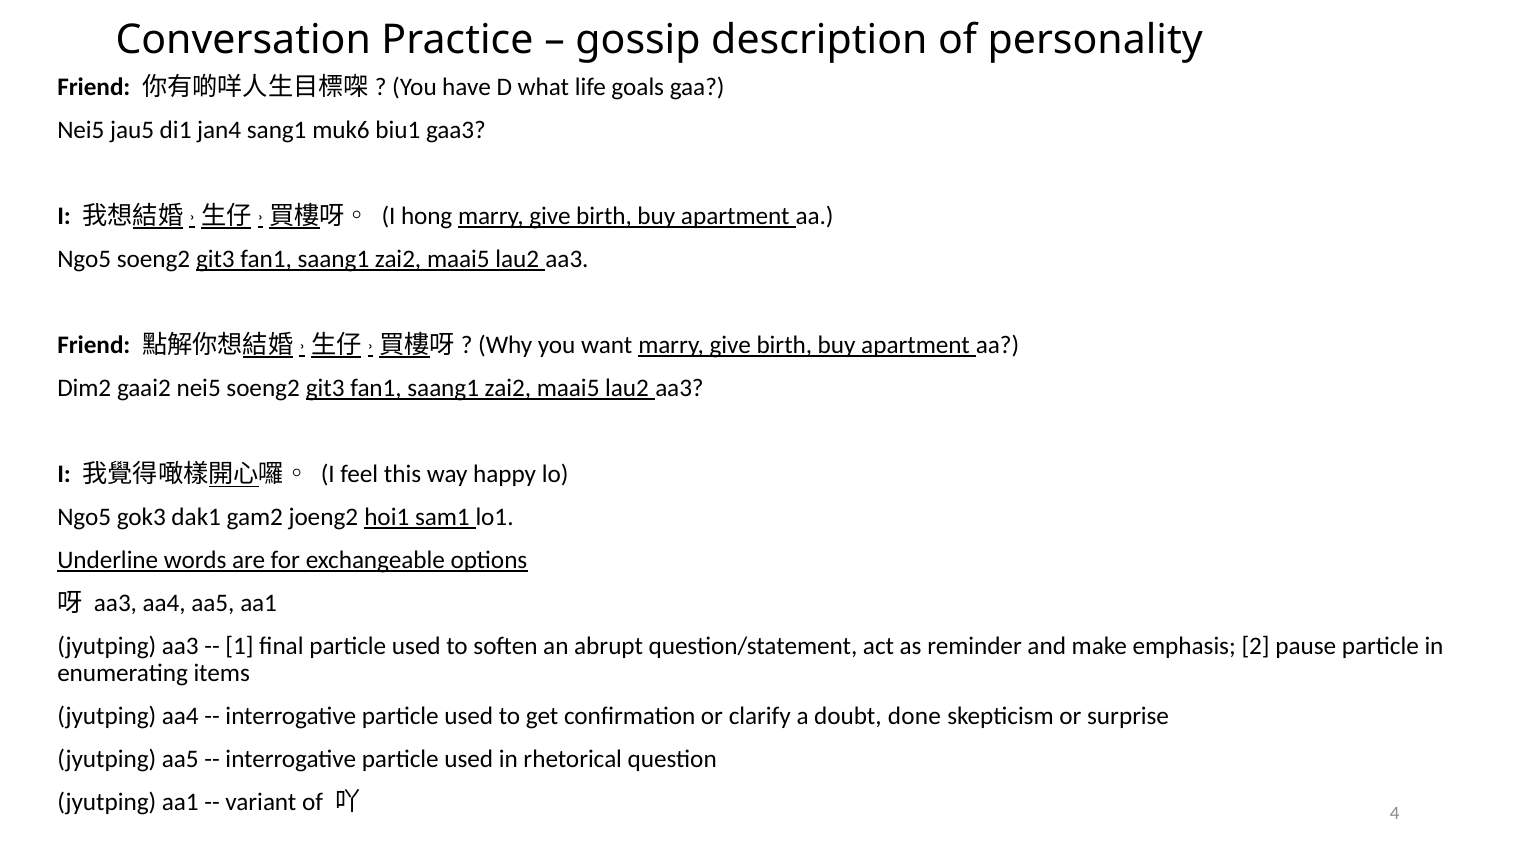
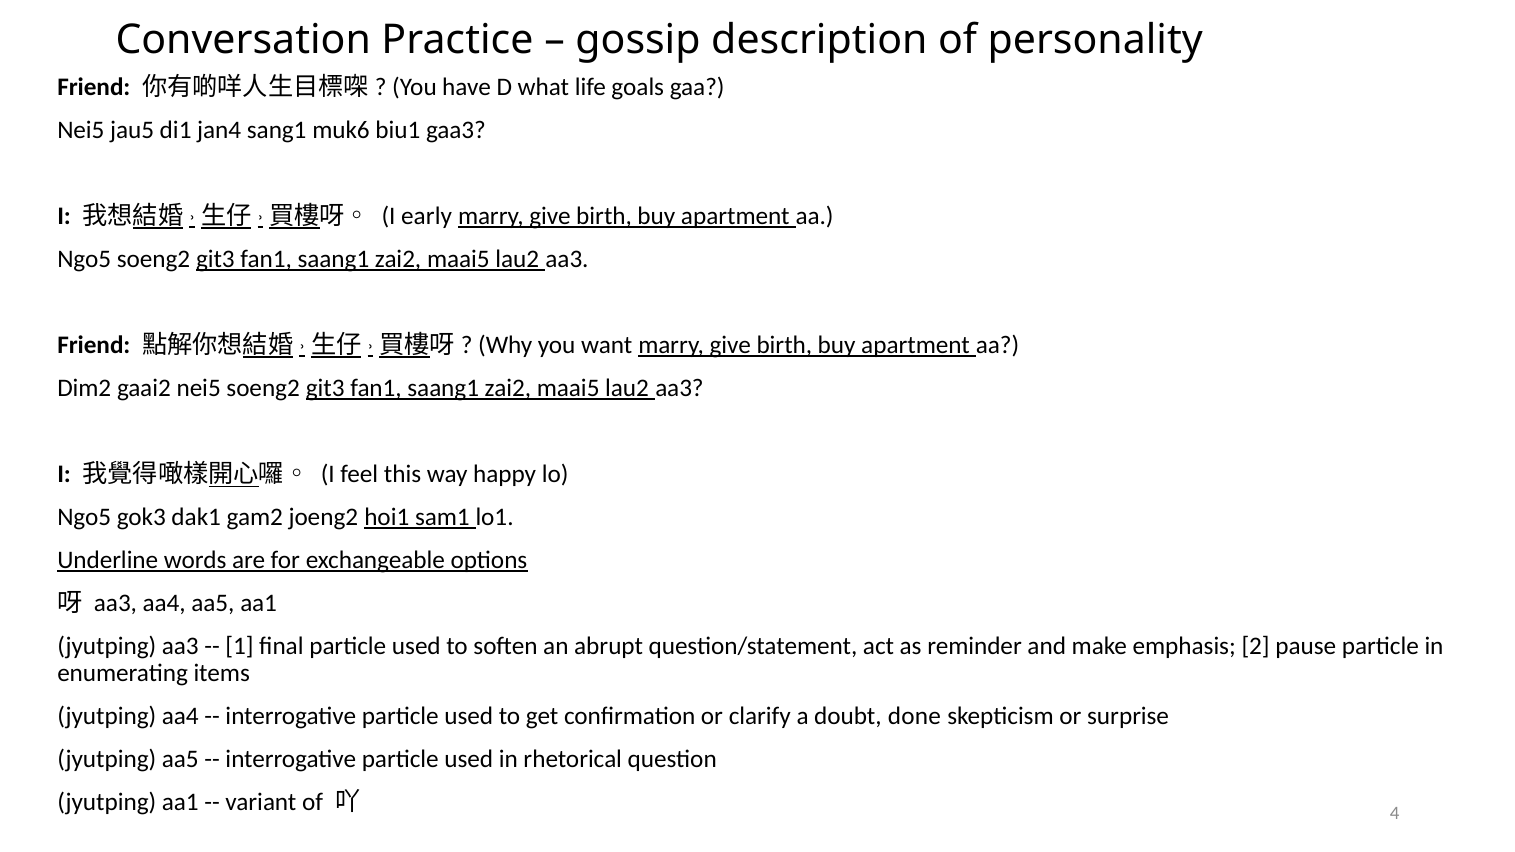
hong: hong -> early
